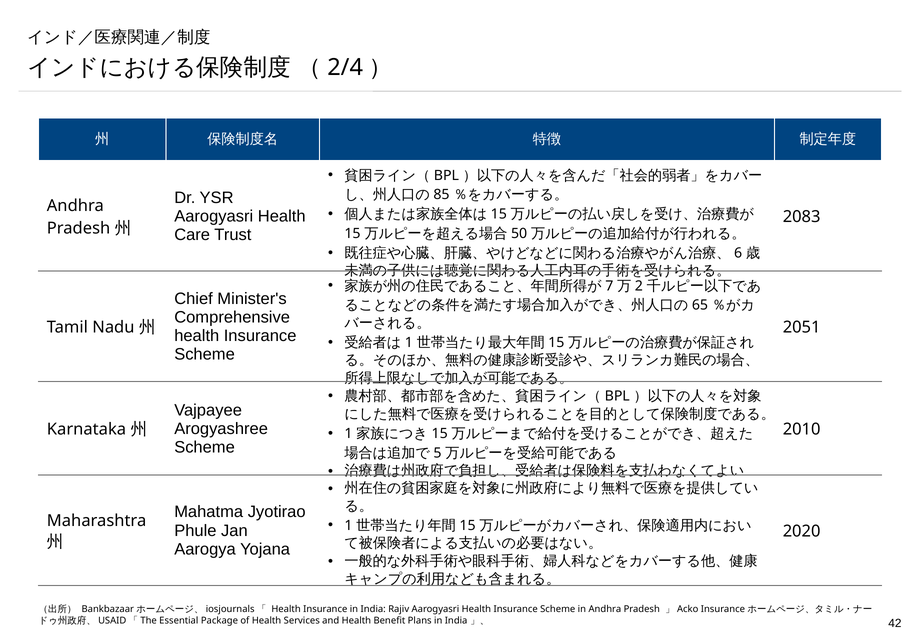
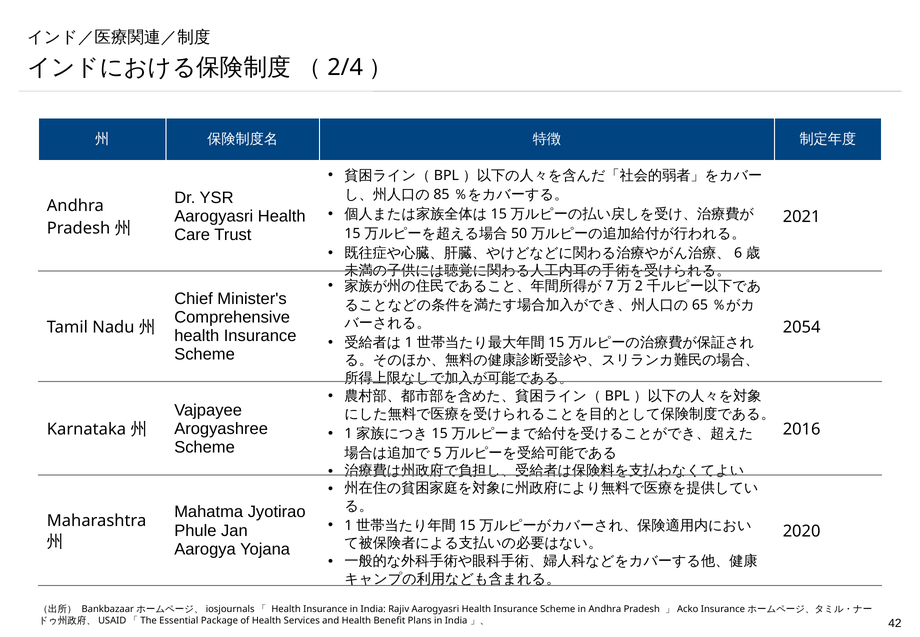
2083: 2083 -> 2021
2051: 2051 -> 2054
2010: 2010 -> 2016
